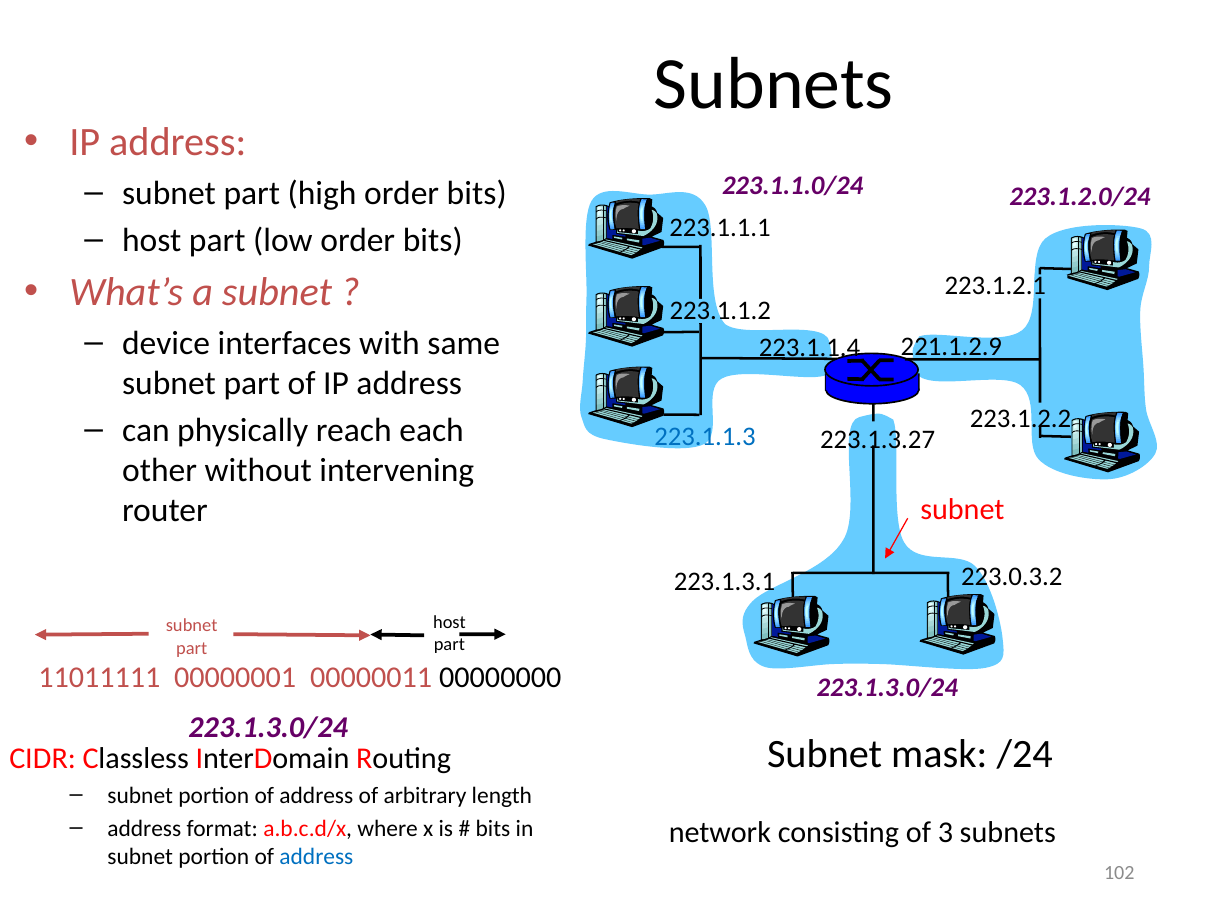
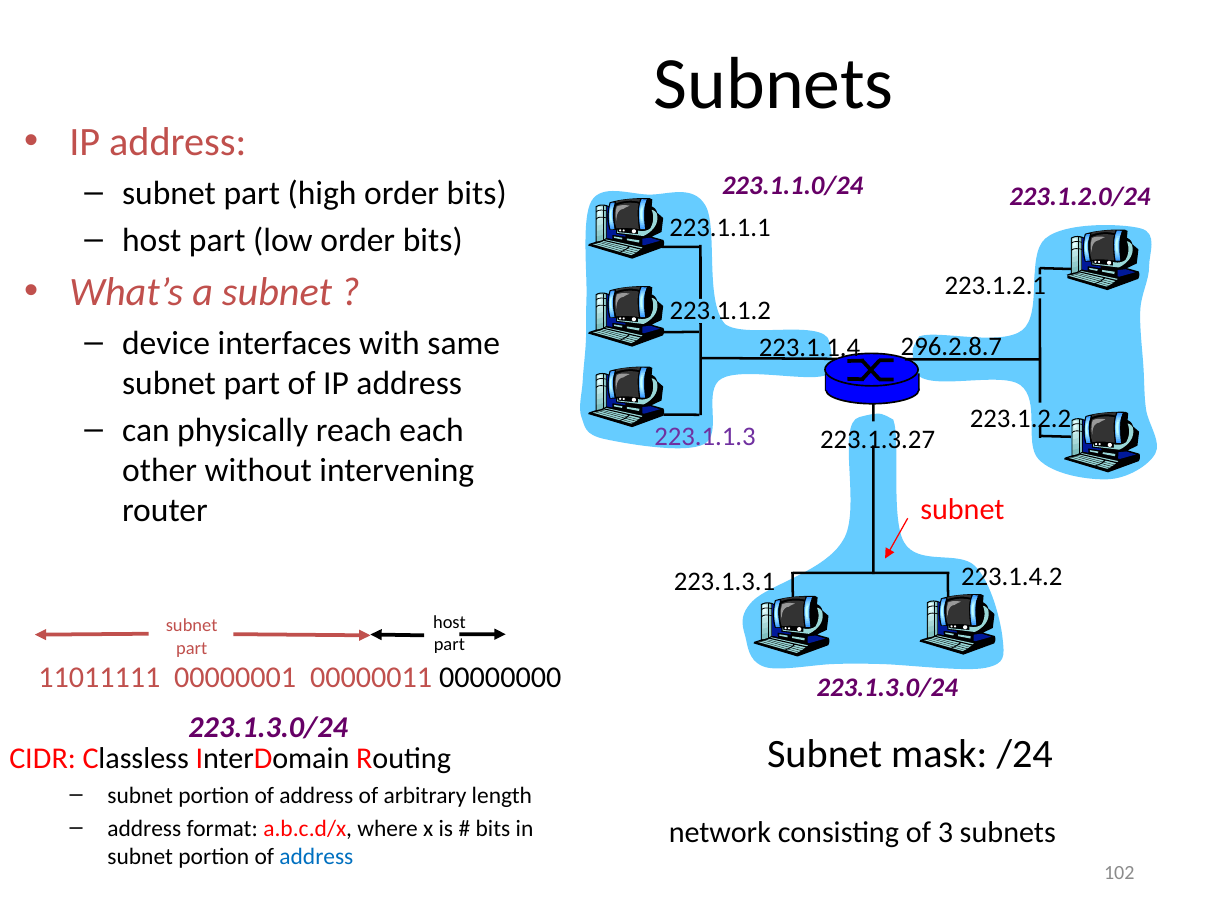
221.1.2.9: 221.1.2.9 -> 296.2.8.7
223.1.1.3 colour: blue -> purple
223.0.3.2: 223.0.3.2 -> 223.1.4.2
